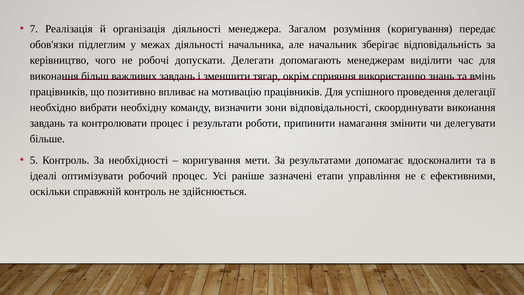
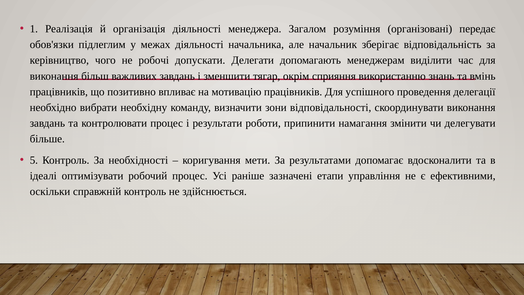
7: 7 -> 1
розуміння коригування: коригування -> організовані
